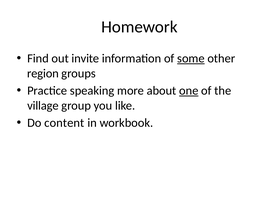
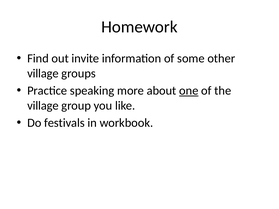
some underline: present -> none
region at (43, 73): region -> village
content: content -> festivals
